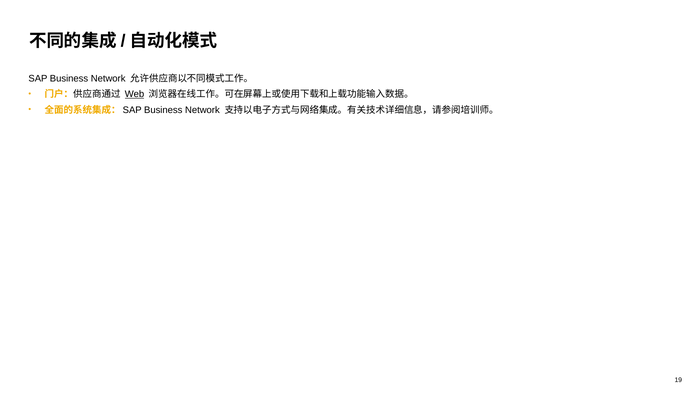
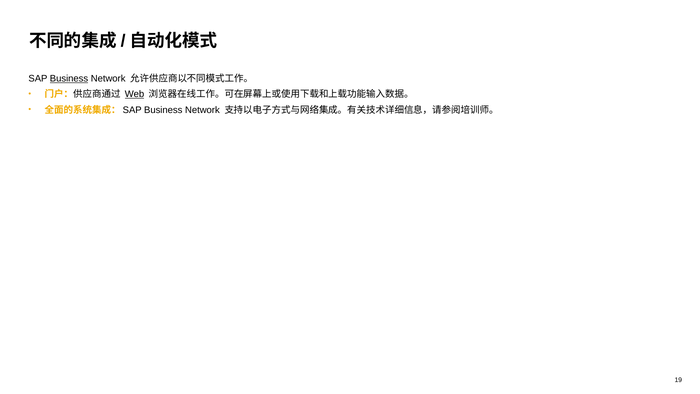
Business at (69, 78) underline: none -> present
